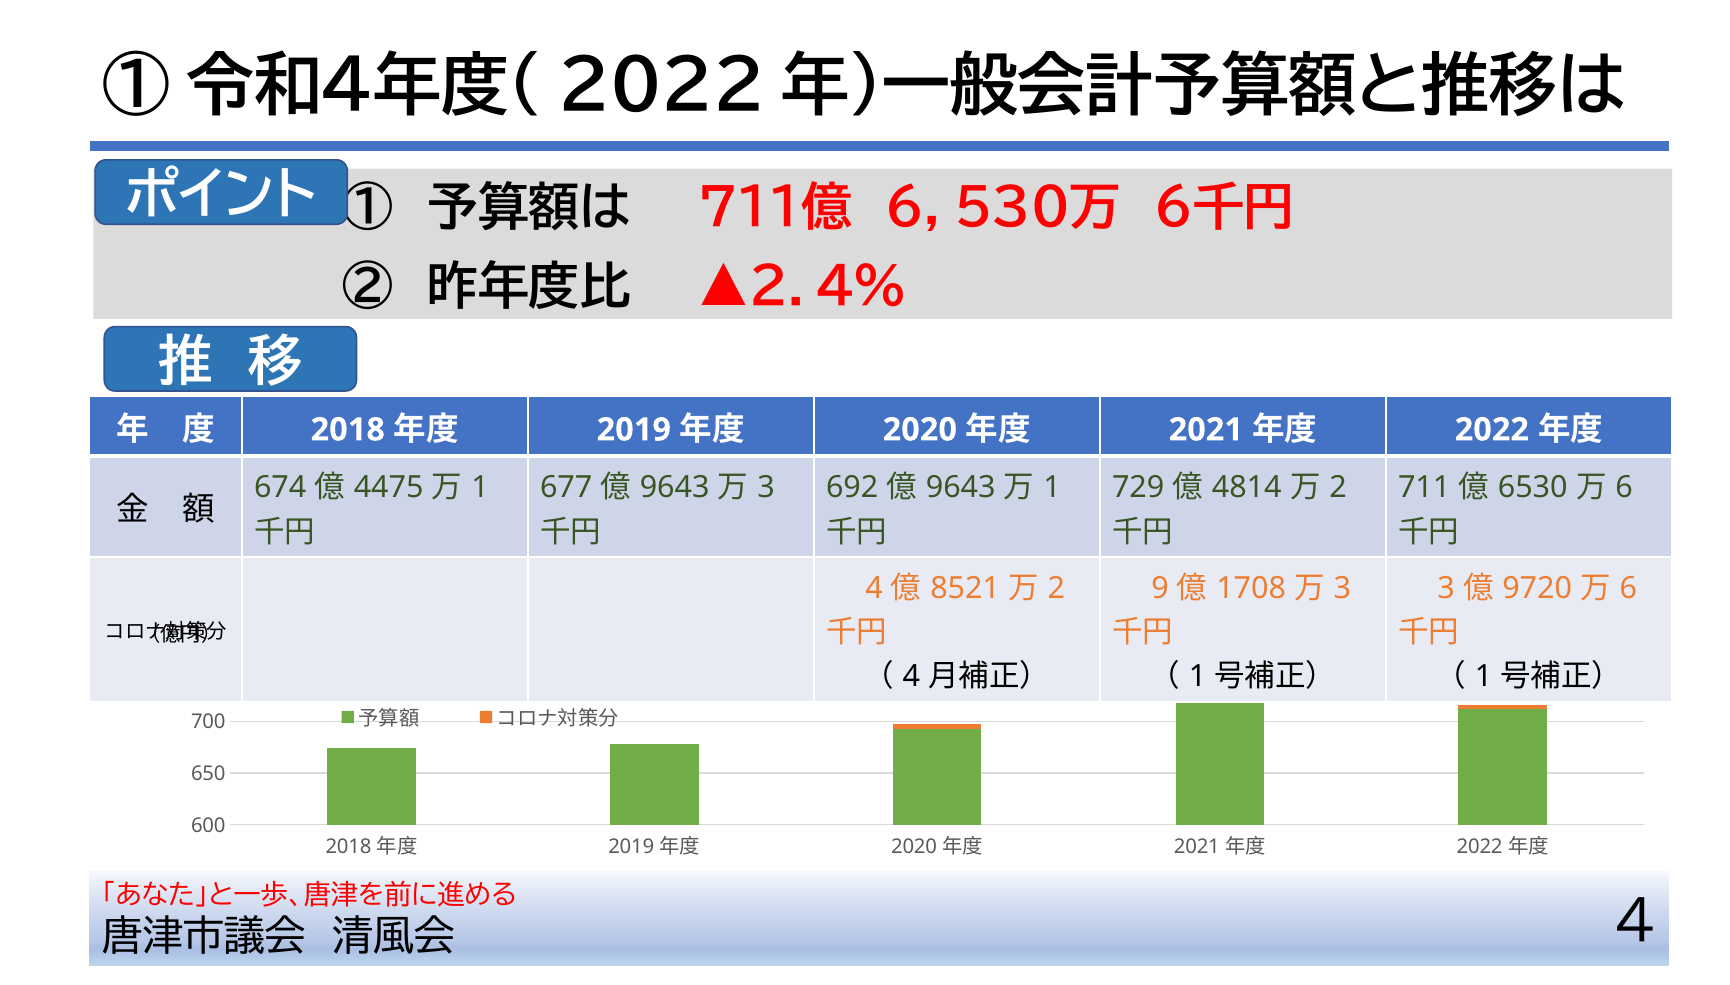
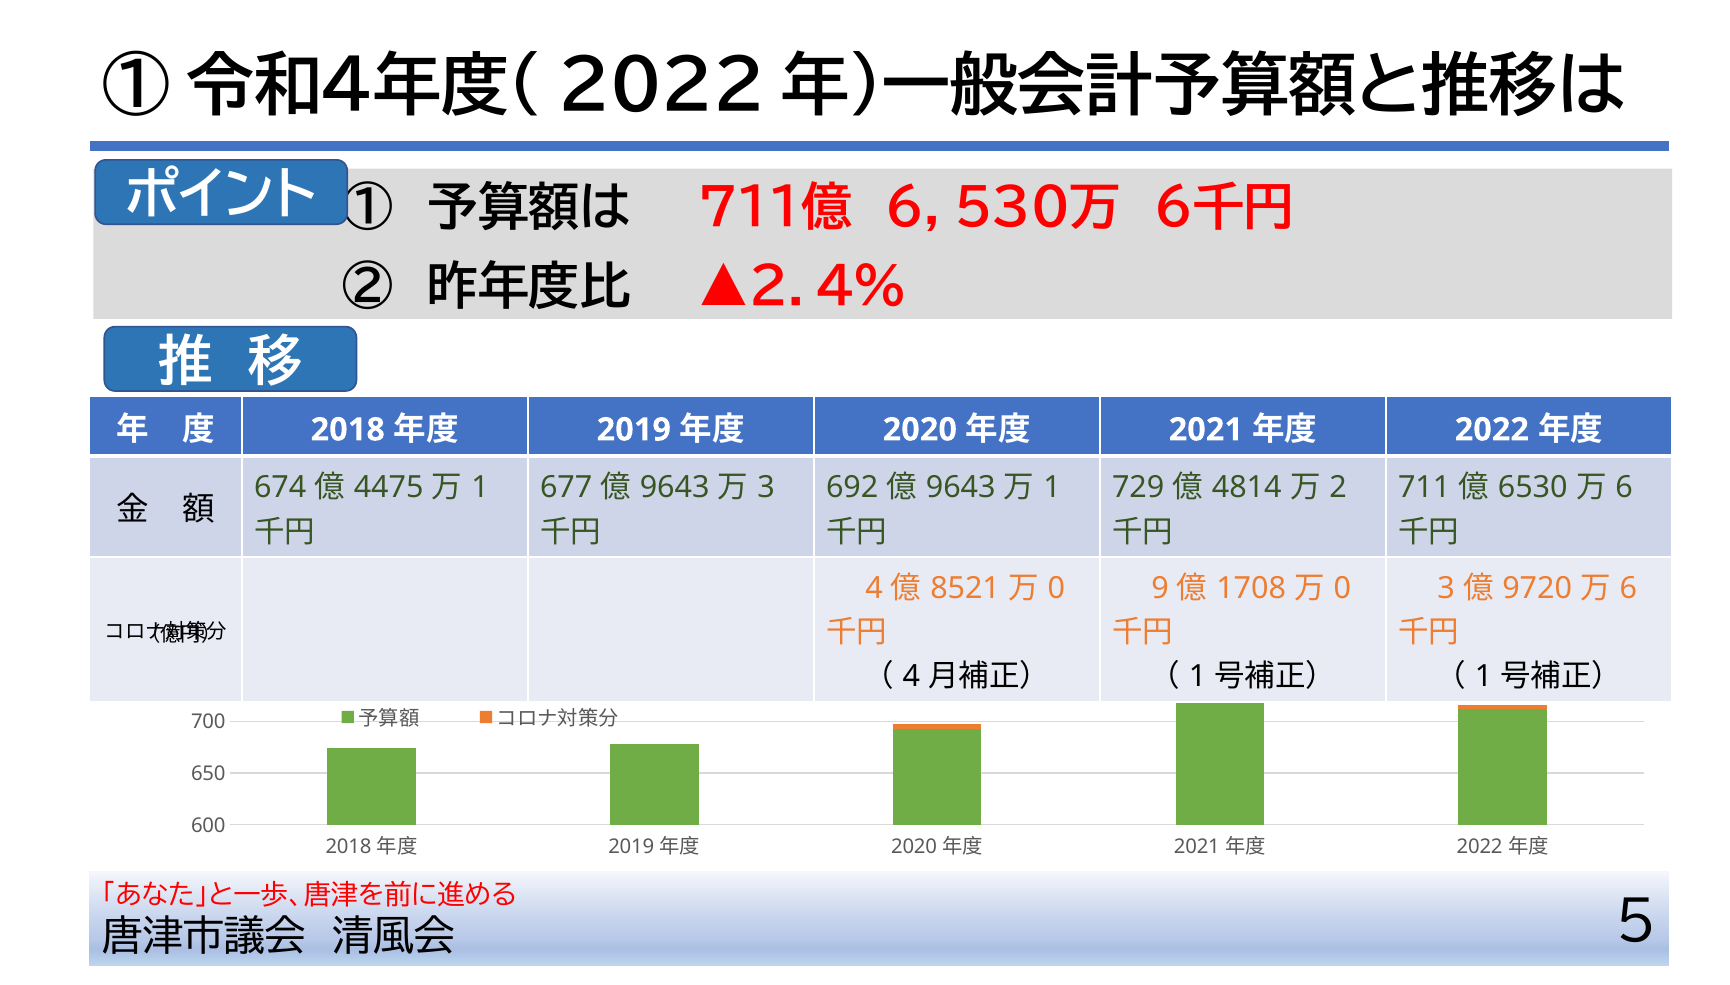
2 at (1056, 588): 2 -> 0
3 at (1342, 588): 3 -> 0
4 at (1636, 923): 4 -> 5
